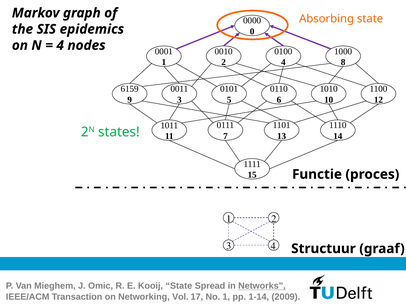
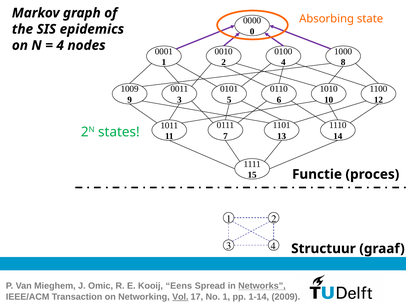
6159: 6159 -> 1009
Kooij State: State -> Eens
Vol underline: none -> present
